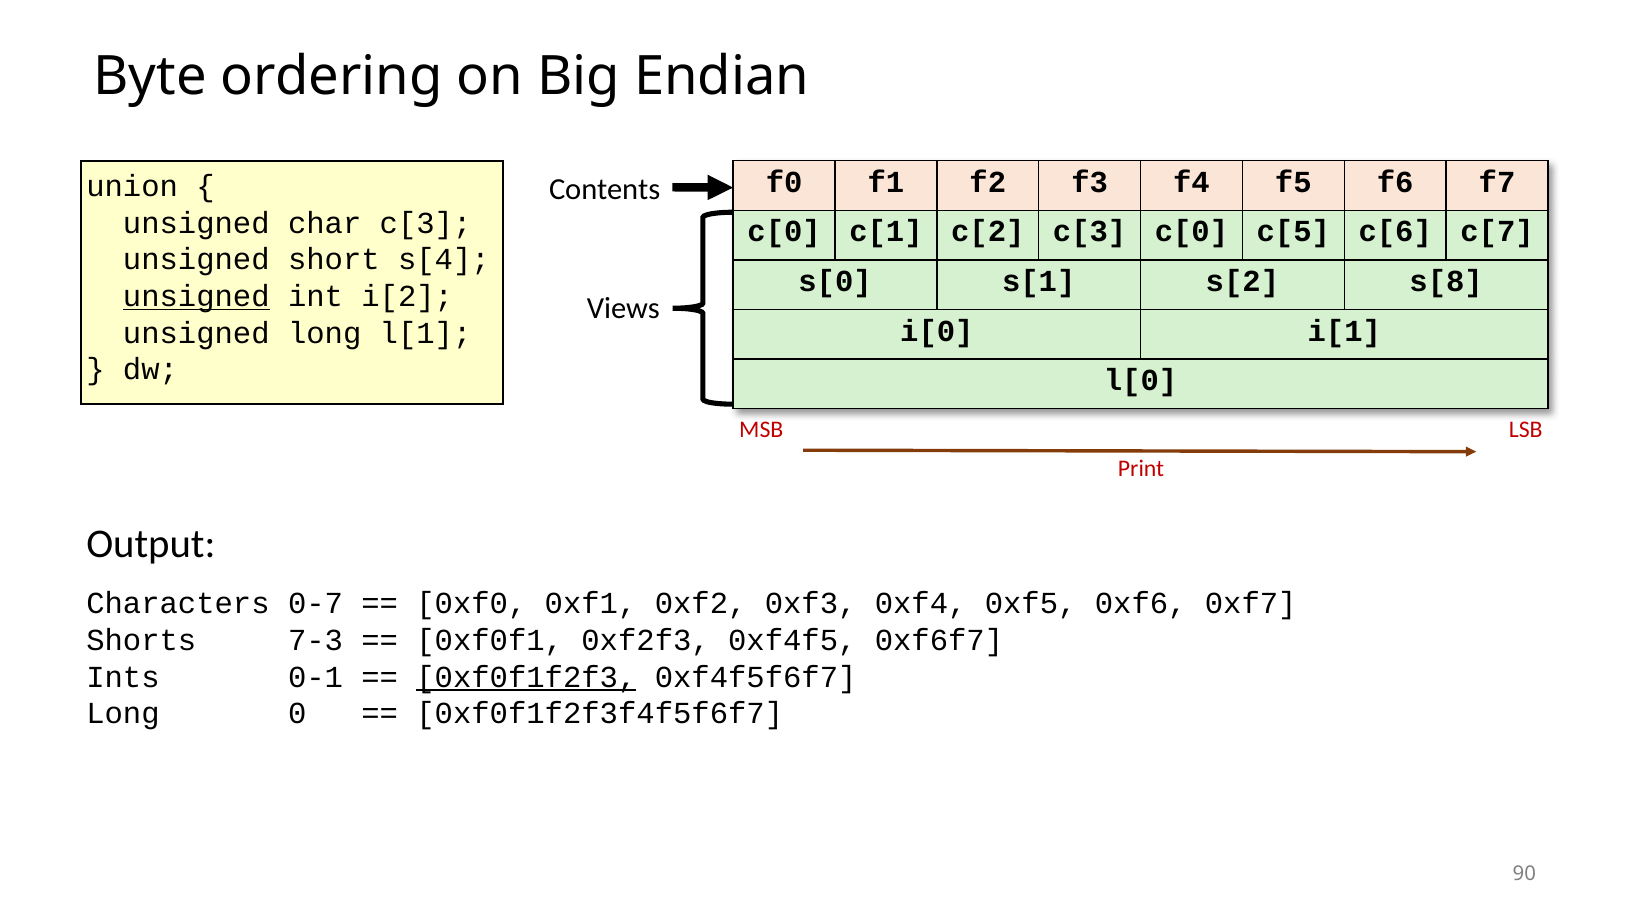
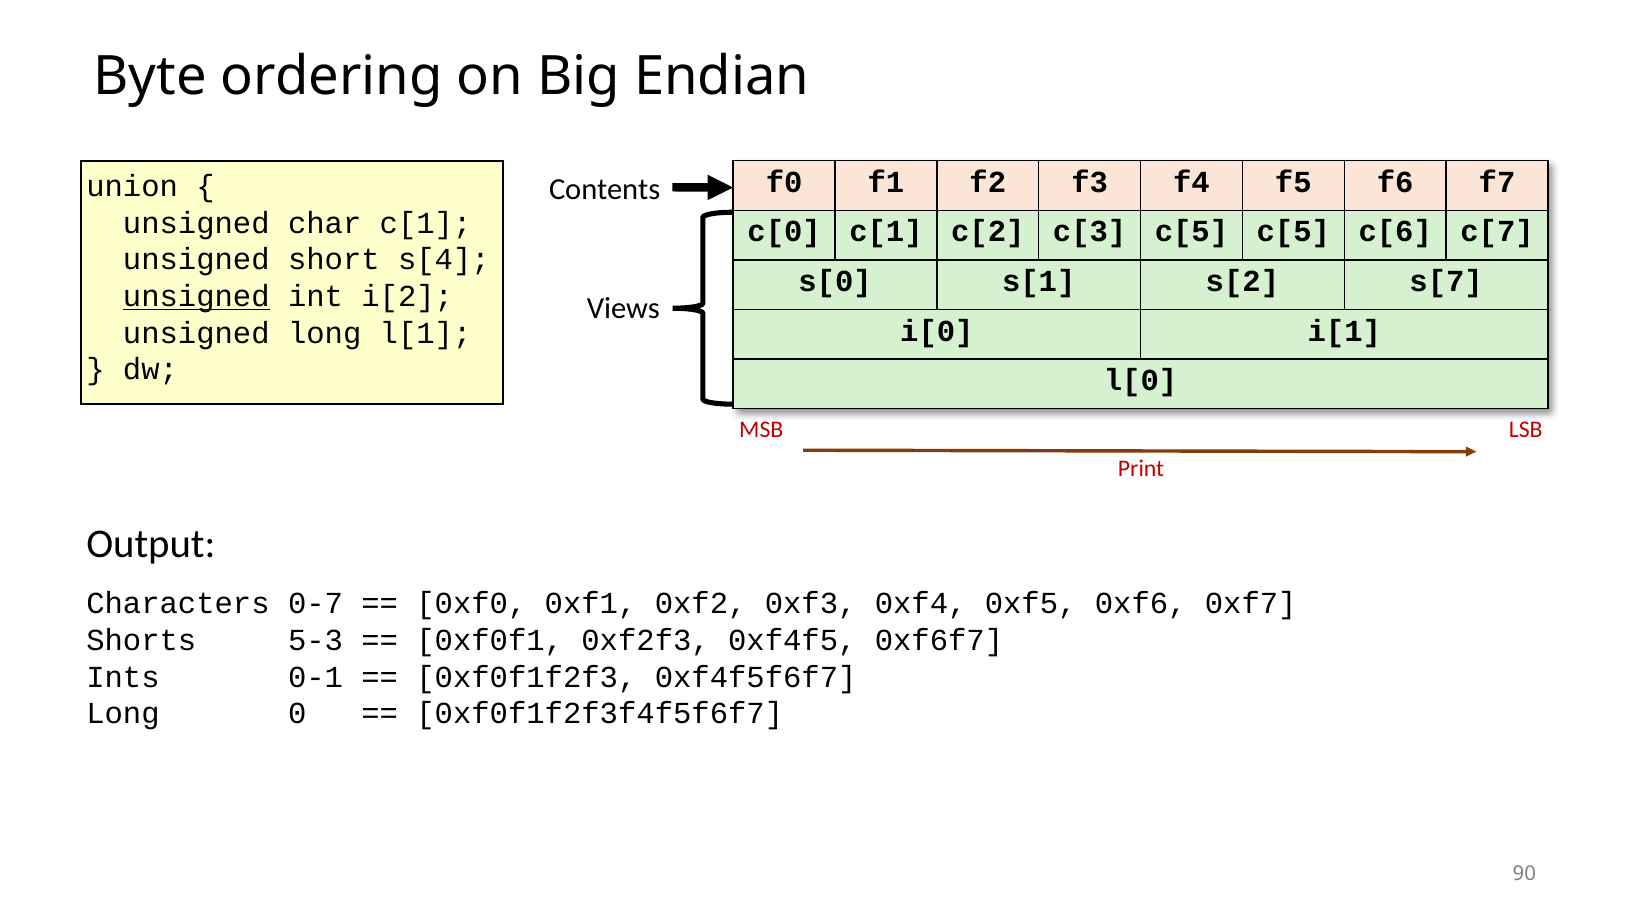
char c[3: c[3 -> c[1
c[3 c[0: c[0 -> c[5
s[8: s[8 -> s[7
7-3: 7-3 -> 5-3
0xf0f1f2f3 underline: present -> none
